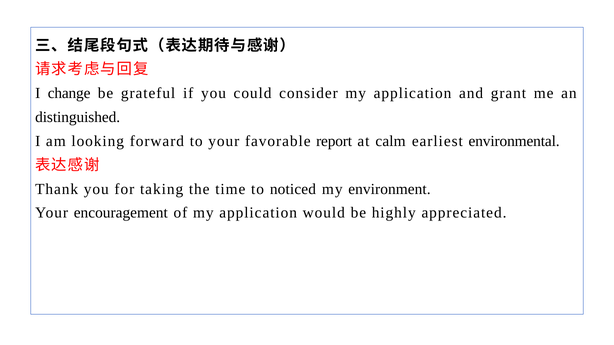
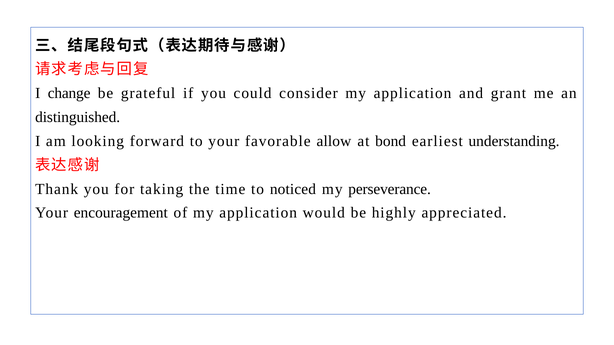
report: report -> allow
calm: calm -> bond
environmental: environmental -> understanding
environment: environment -> perseverance
